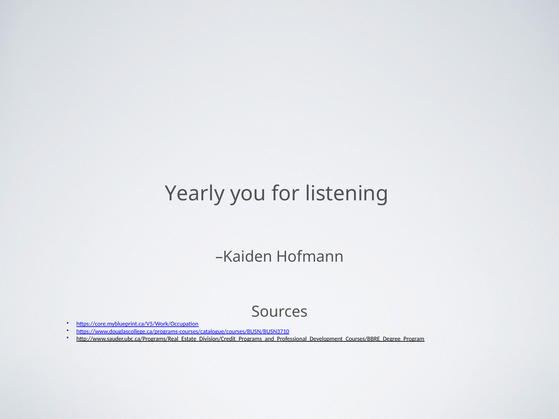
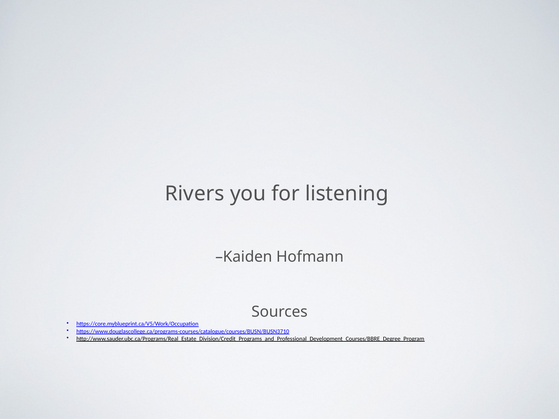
Yearly: Yearly -> Rivers
